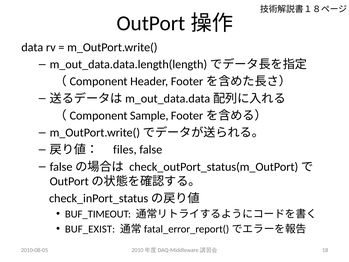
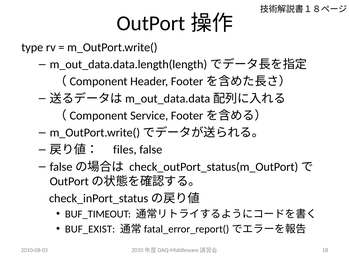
data: data -> type
Sample: Sample -> Service
